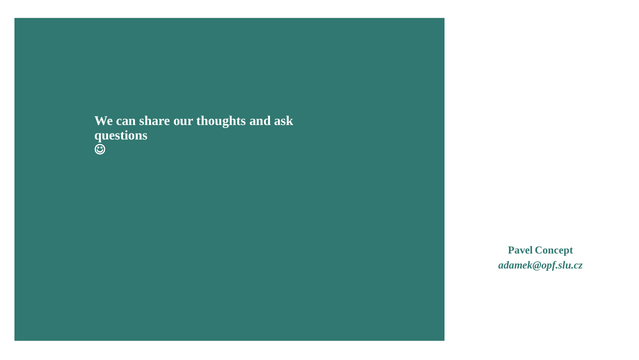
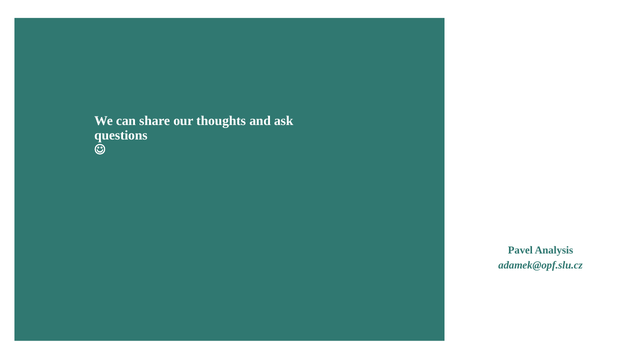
Concept: Concept -> Analysis
